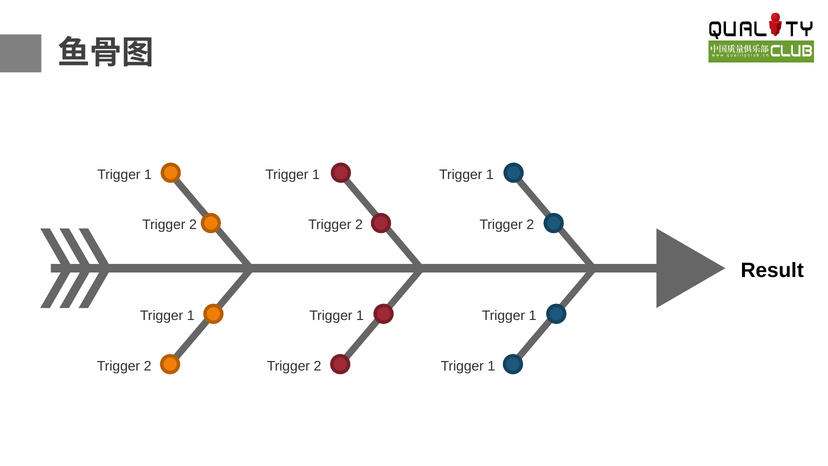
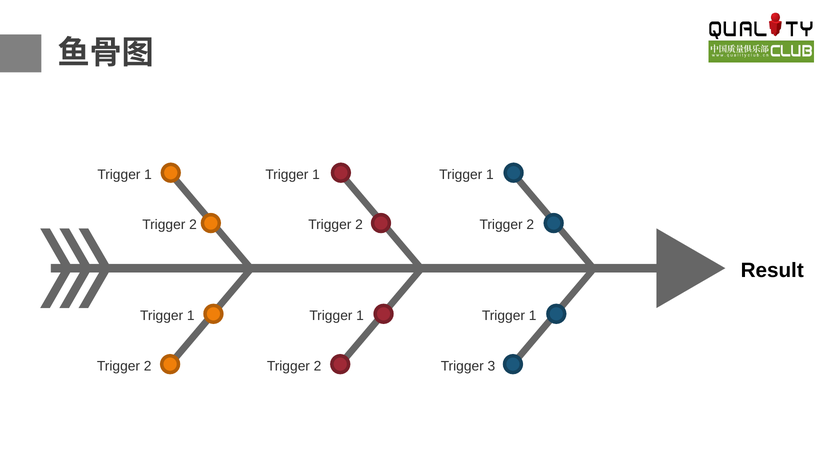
1 at (491, 366): 1 -> 3
